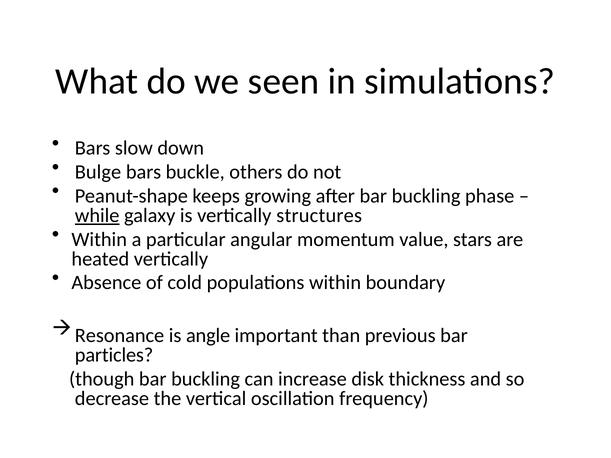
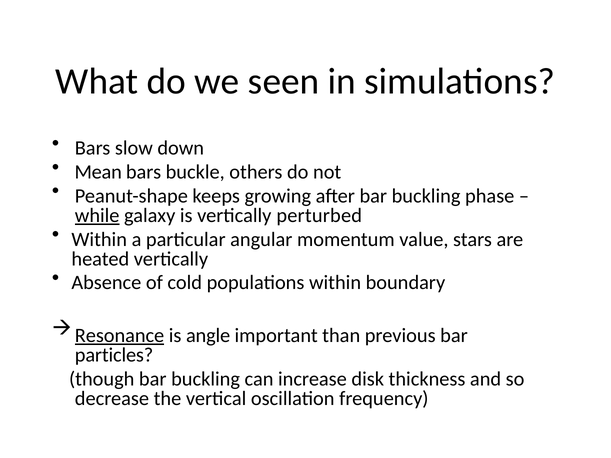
Bulge: Bulge -> Mean
structures: structures -> perturbed
Resonance underline: none -> present
